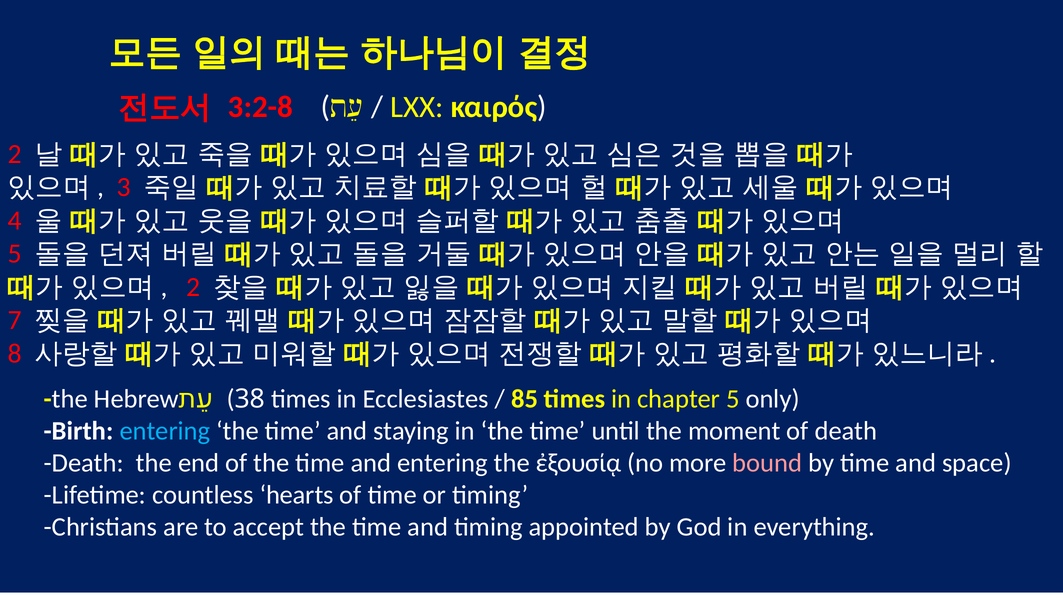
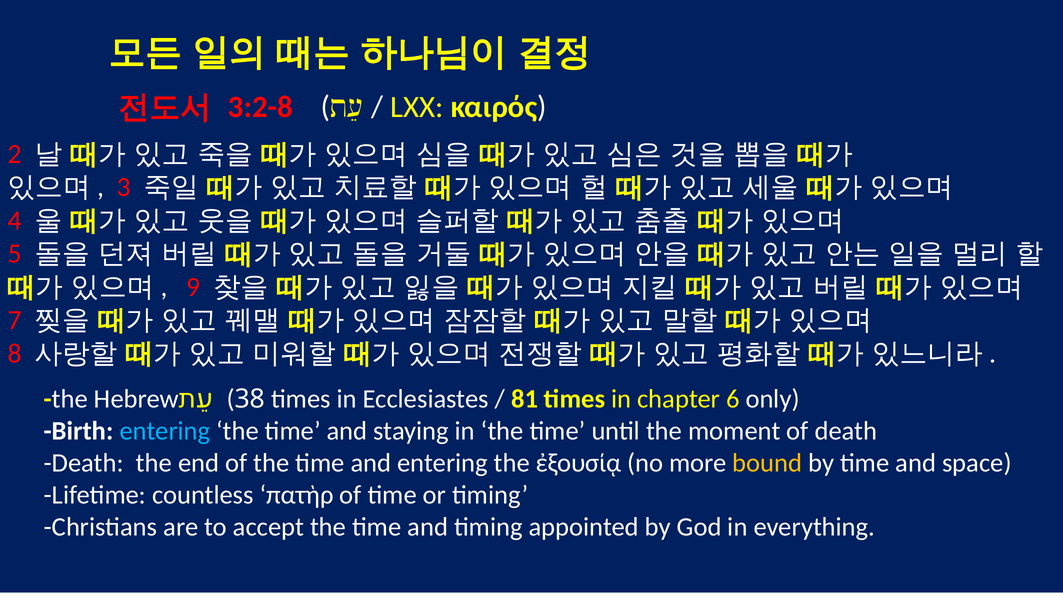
2 at (193, 287): 2 -> 9
85: 85 -> 81
chapter 5: 5 -> 6
bound colour: pink -> yellow
hearts: hearts -> πατὴρ
